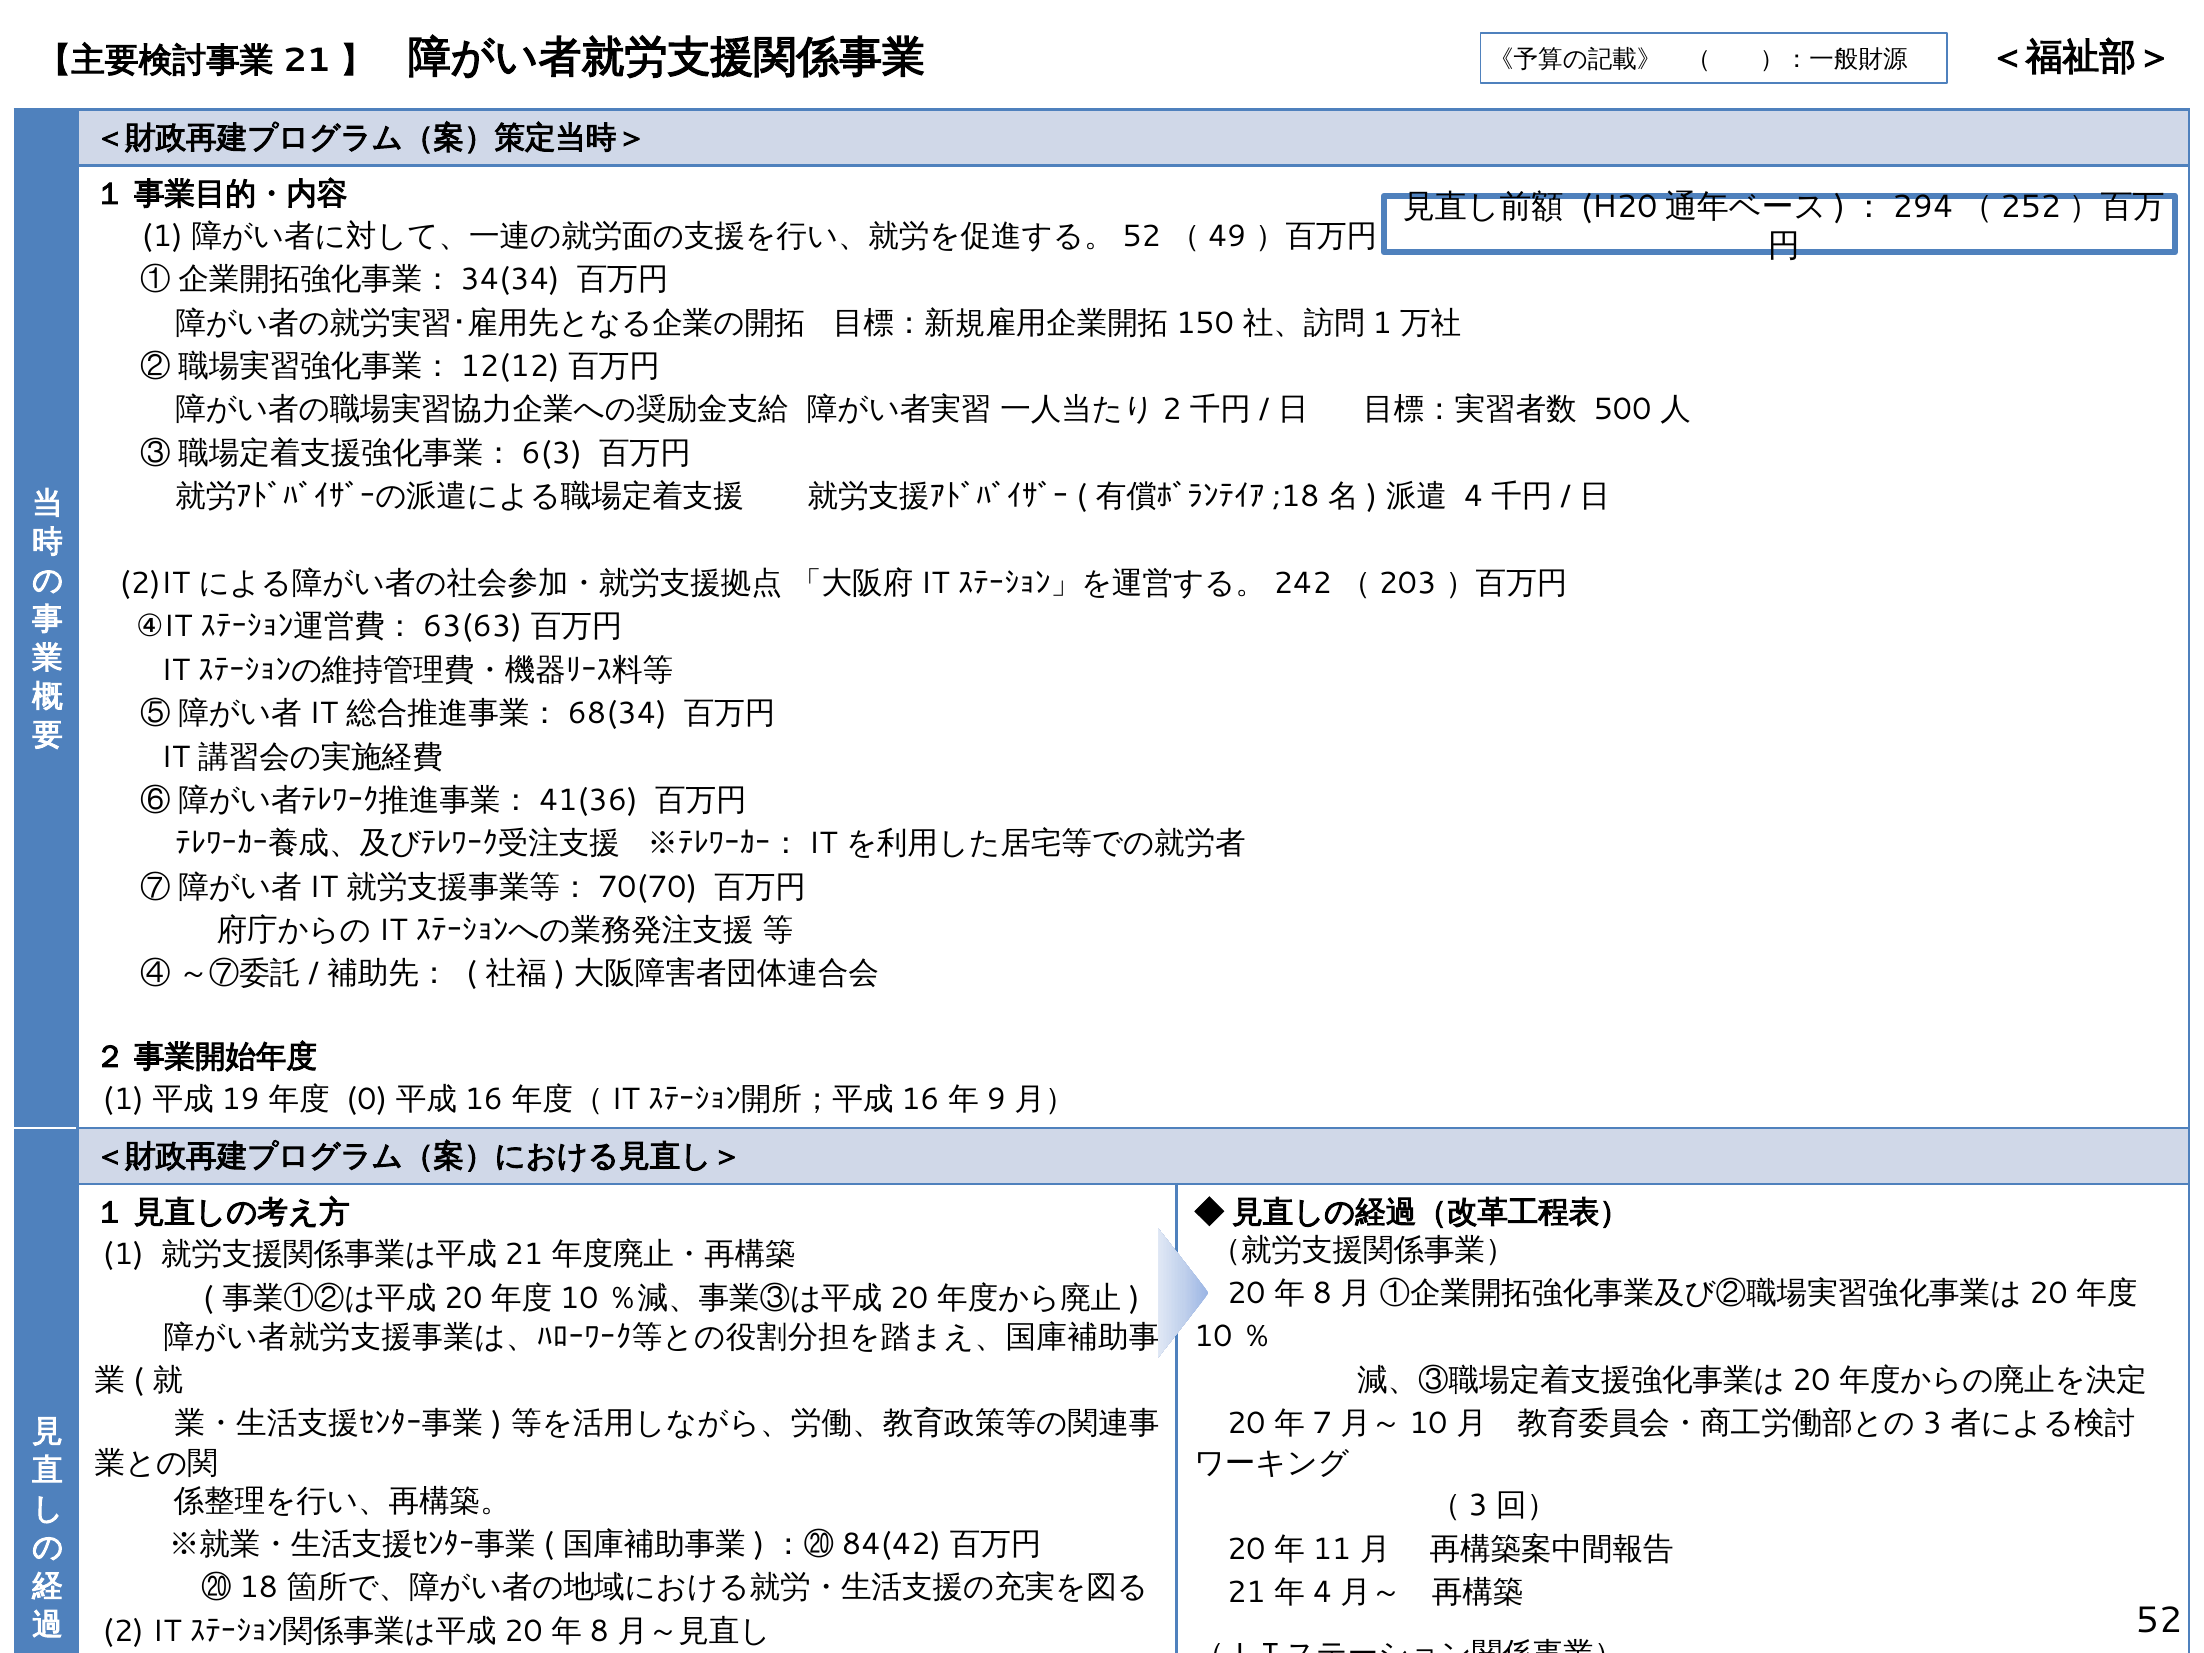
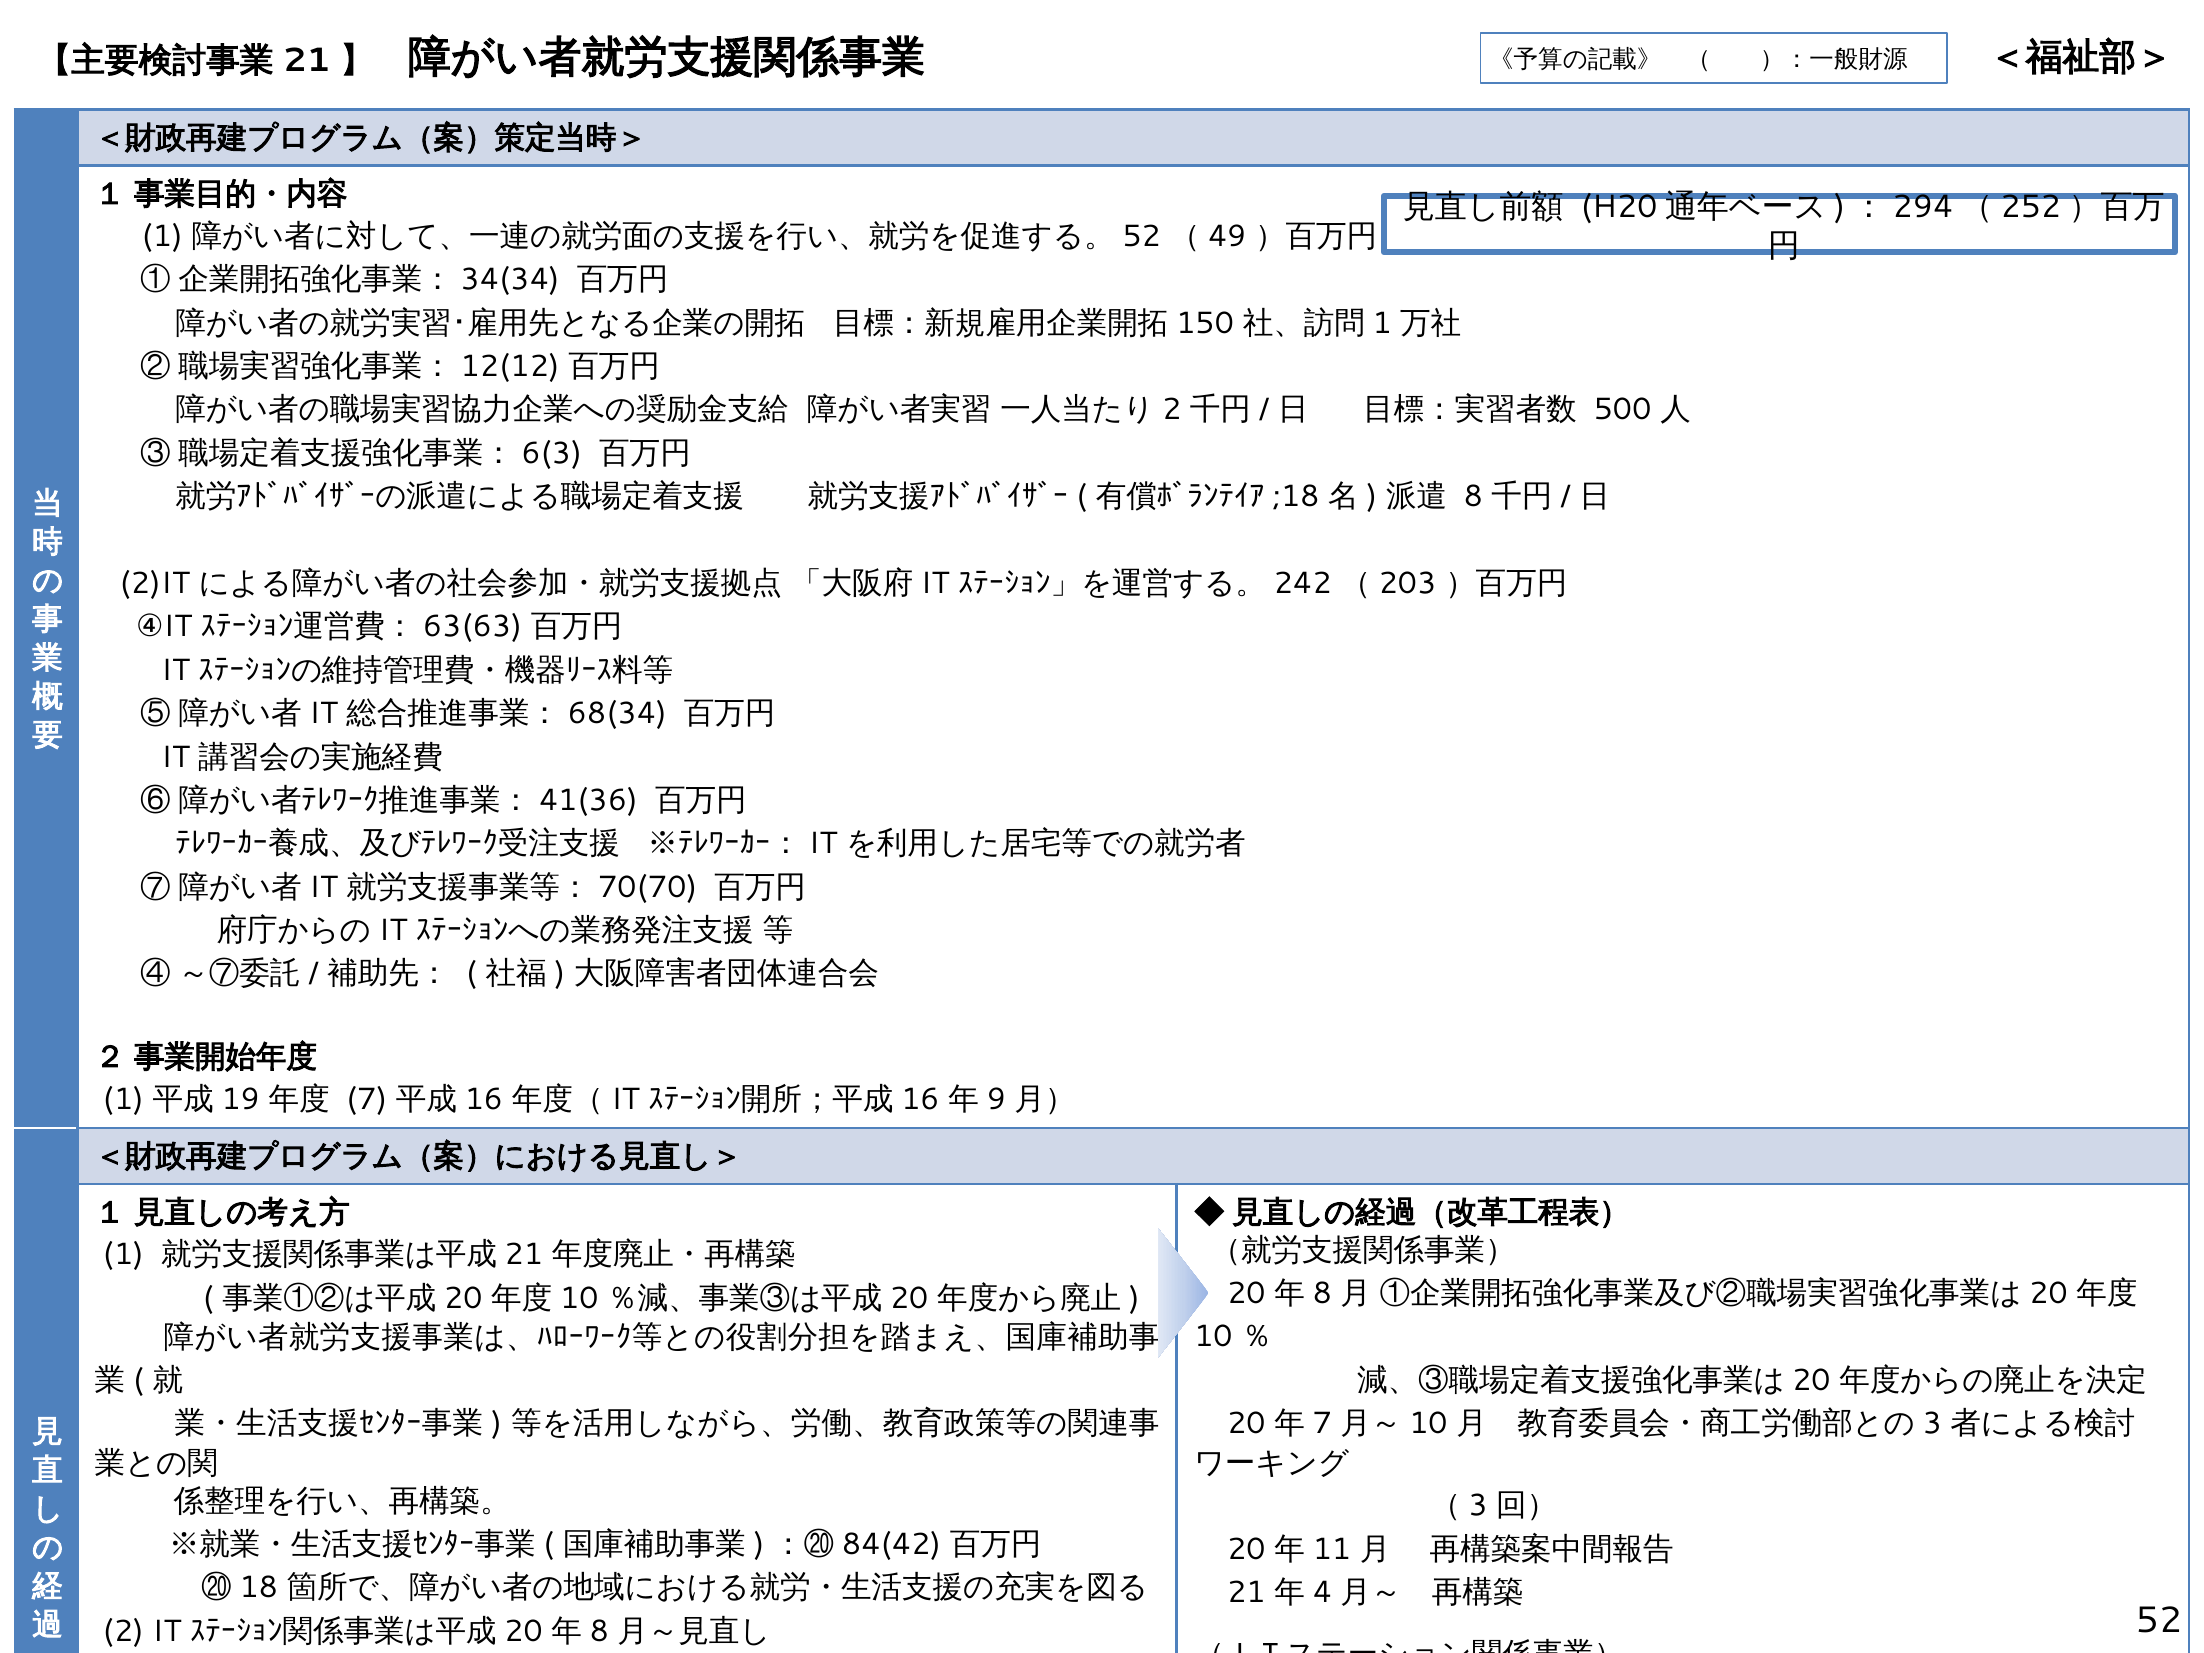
4: 4 -> 8
0: 0 -> 7
